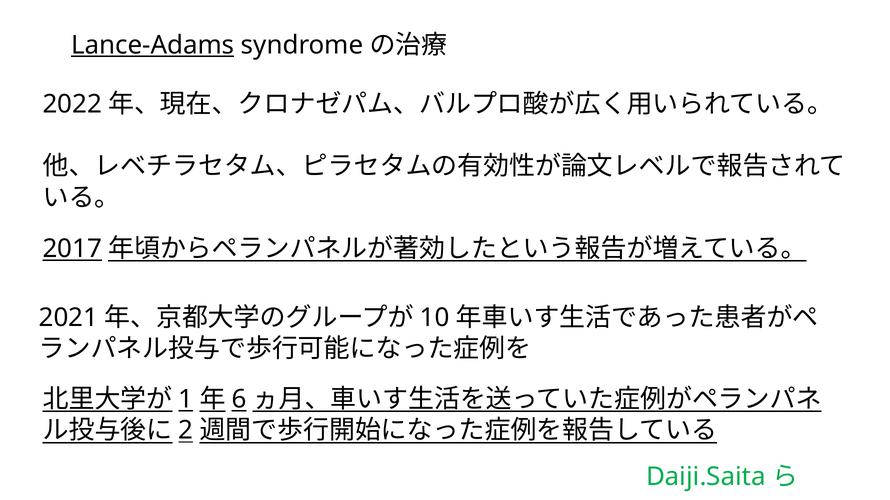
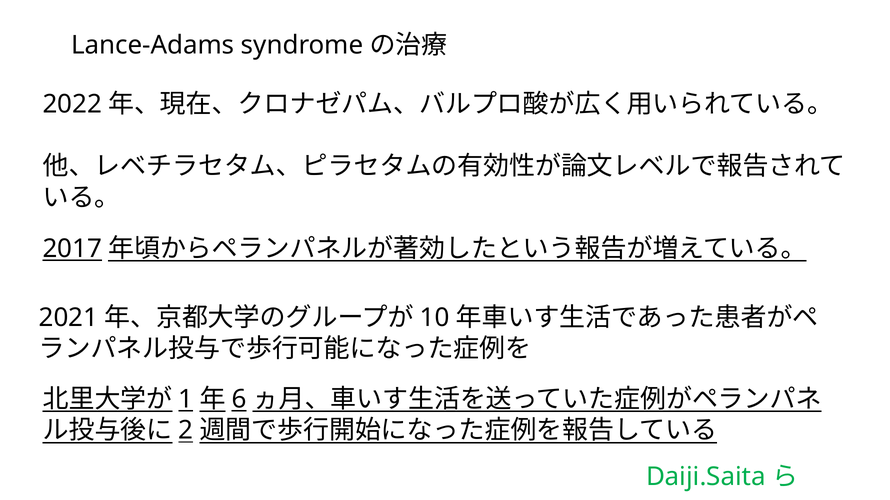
Lance-Adams underline: present -> none
